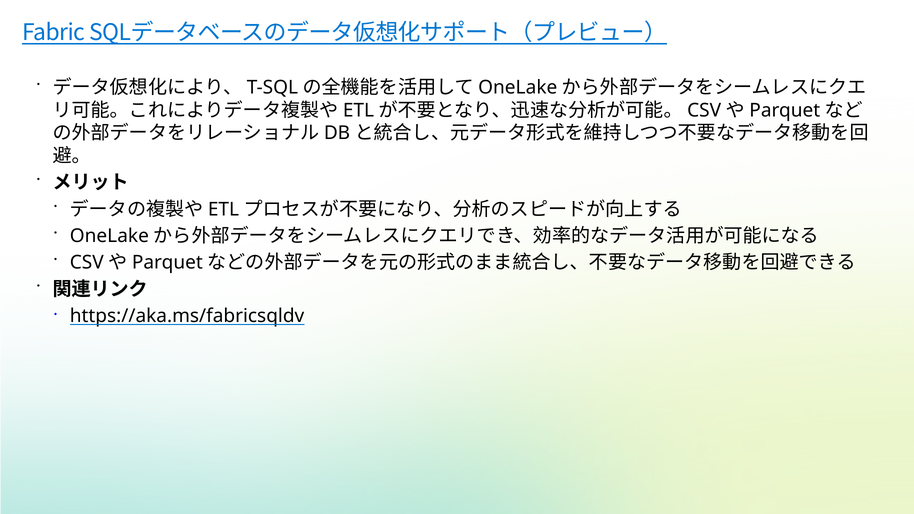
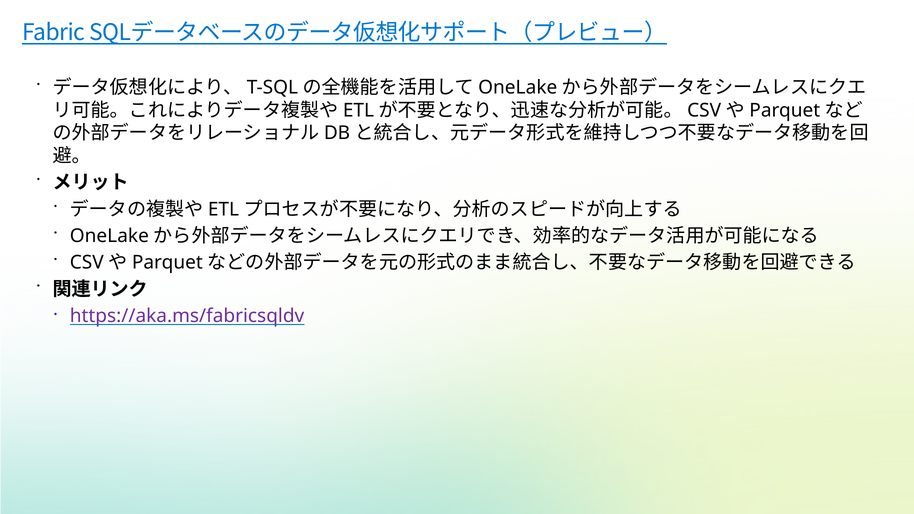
https://aka.ms/fabricsqldv colour: black -> purple
